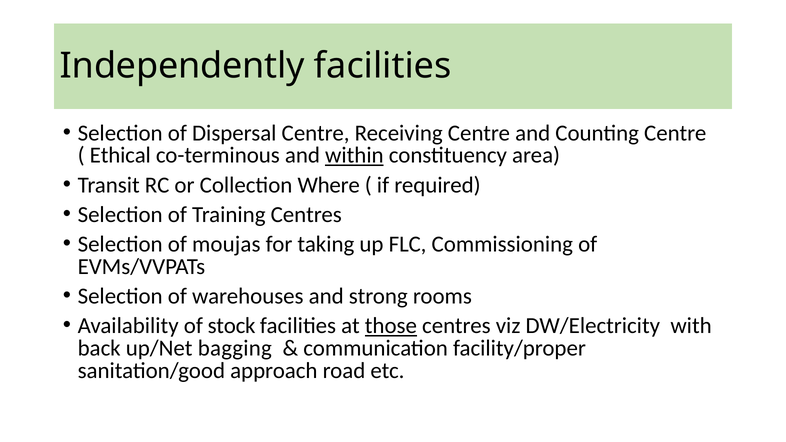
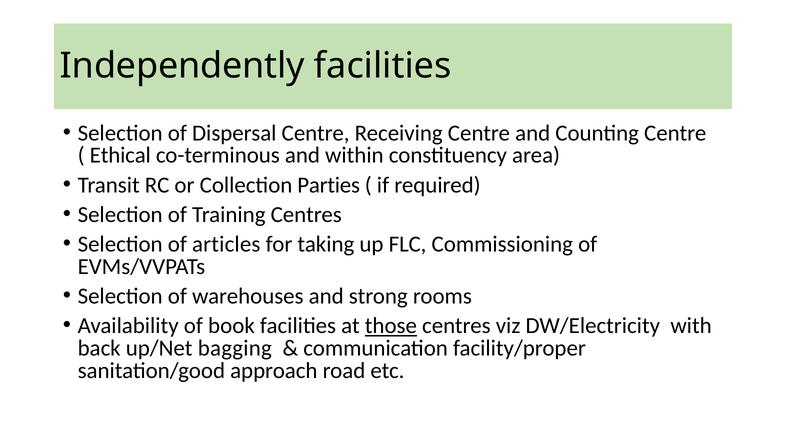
within underline: present -> none
Where: Where -> Parties
moujas: moujas -> articles
stock: stock -> book
